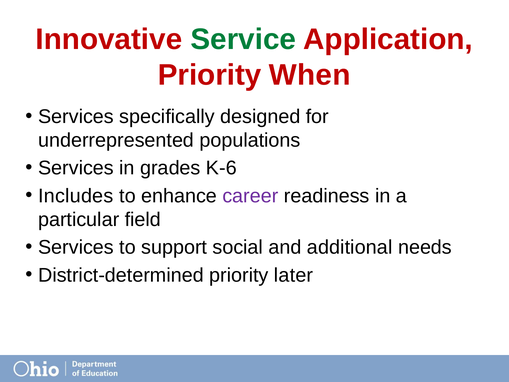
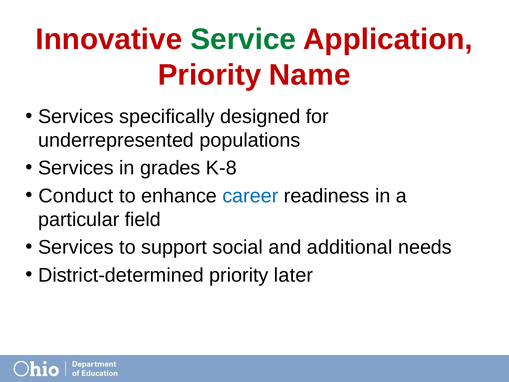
When: When -> Name
K-6: K-6 -> K-8
Includes: Includes -> Conduct
career colour: purple -> blue
